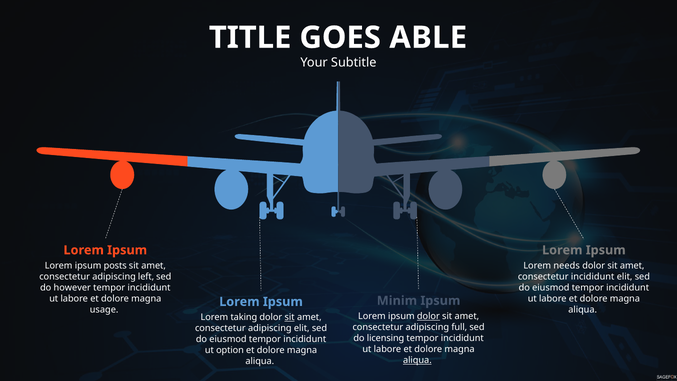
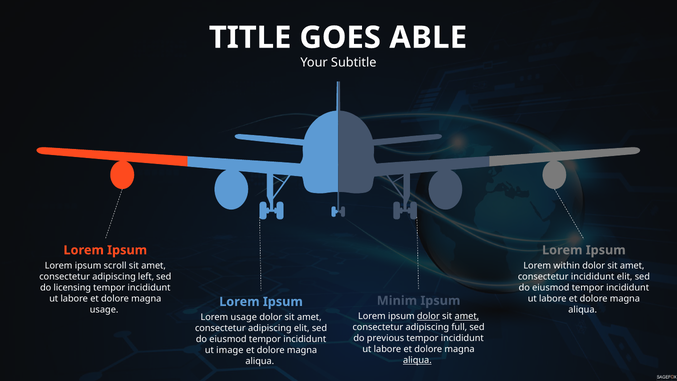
posts: posts -> scroll
needs: needs -> within
however: however -> licensing
amet at (467, 316) underline: none -> present
Lorem taking: taking -> usage
sit at (290, 317) underline: present -> none
licensing: licensing -> previous
option: option -> image
